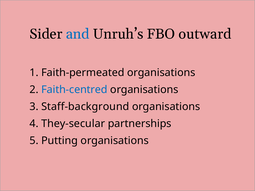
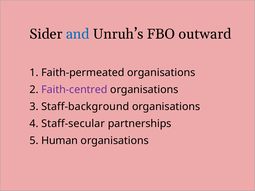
Faith-centred colour: blue -> purple
They-secular: They-secular -> Staff-secular
Putting: Putting -> Human
